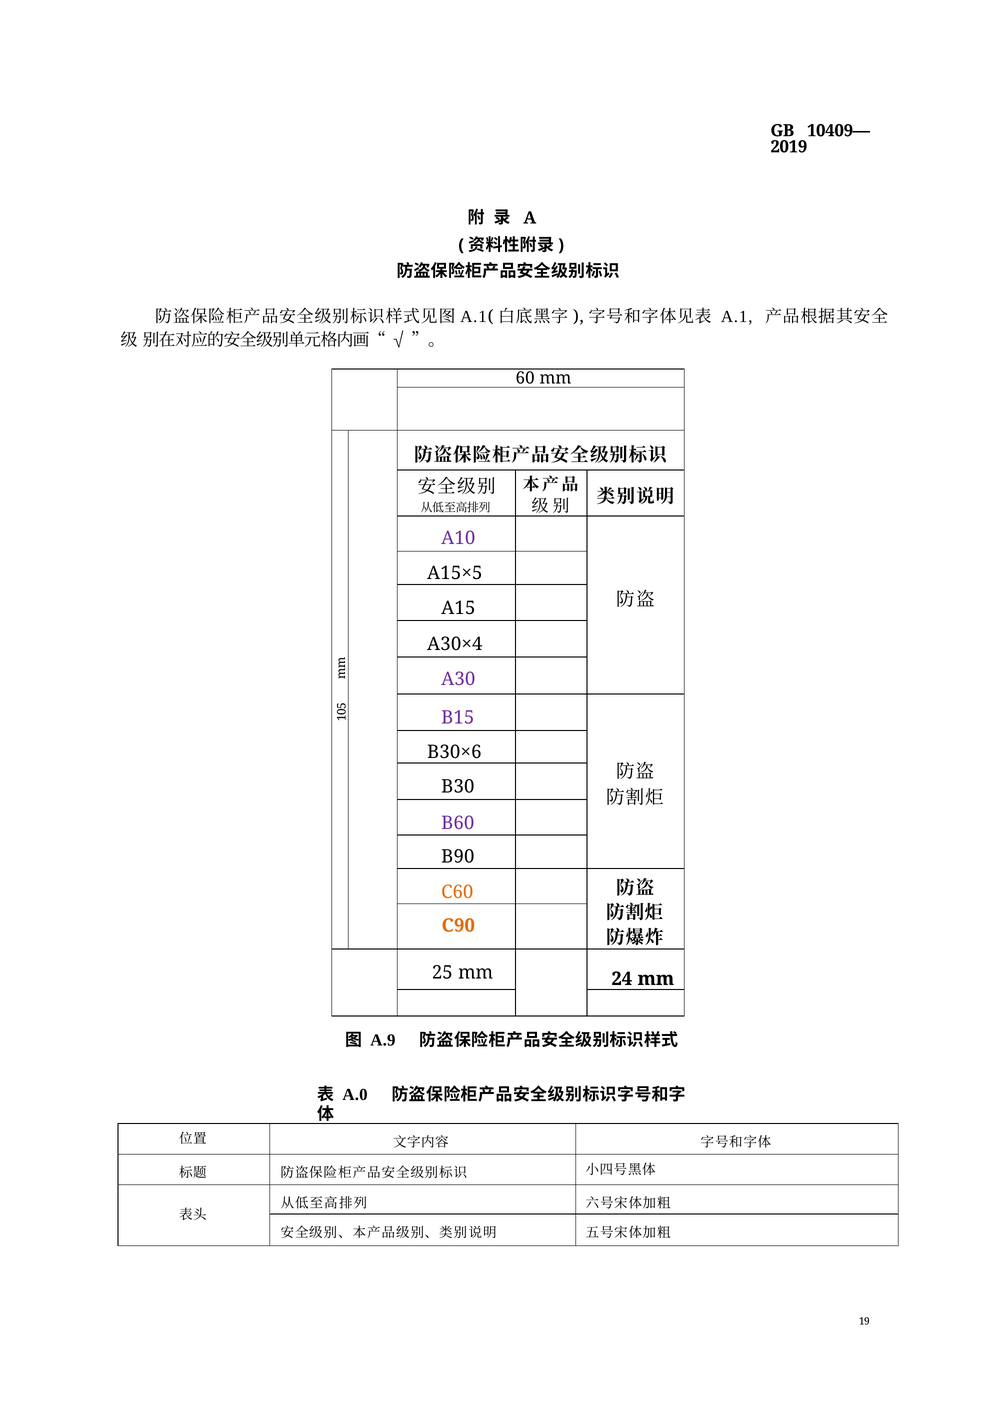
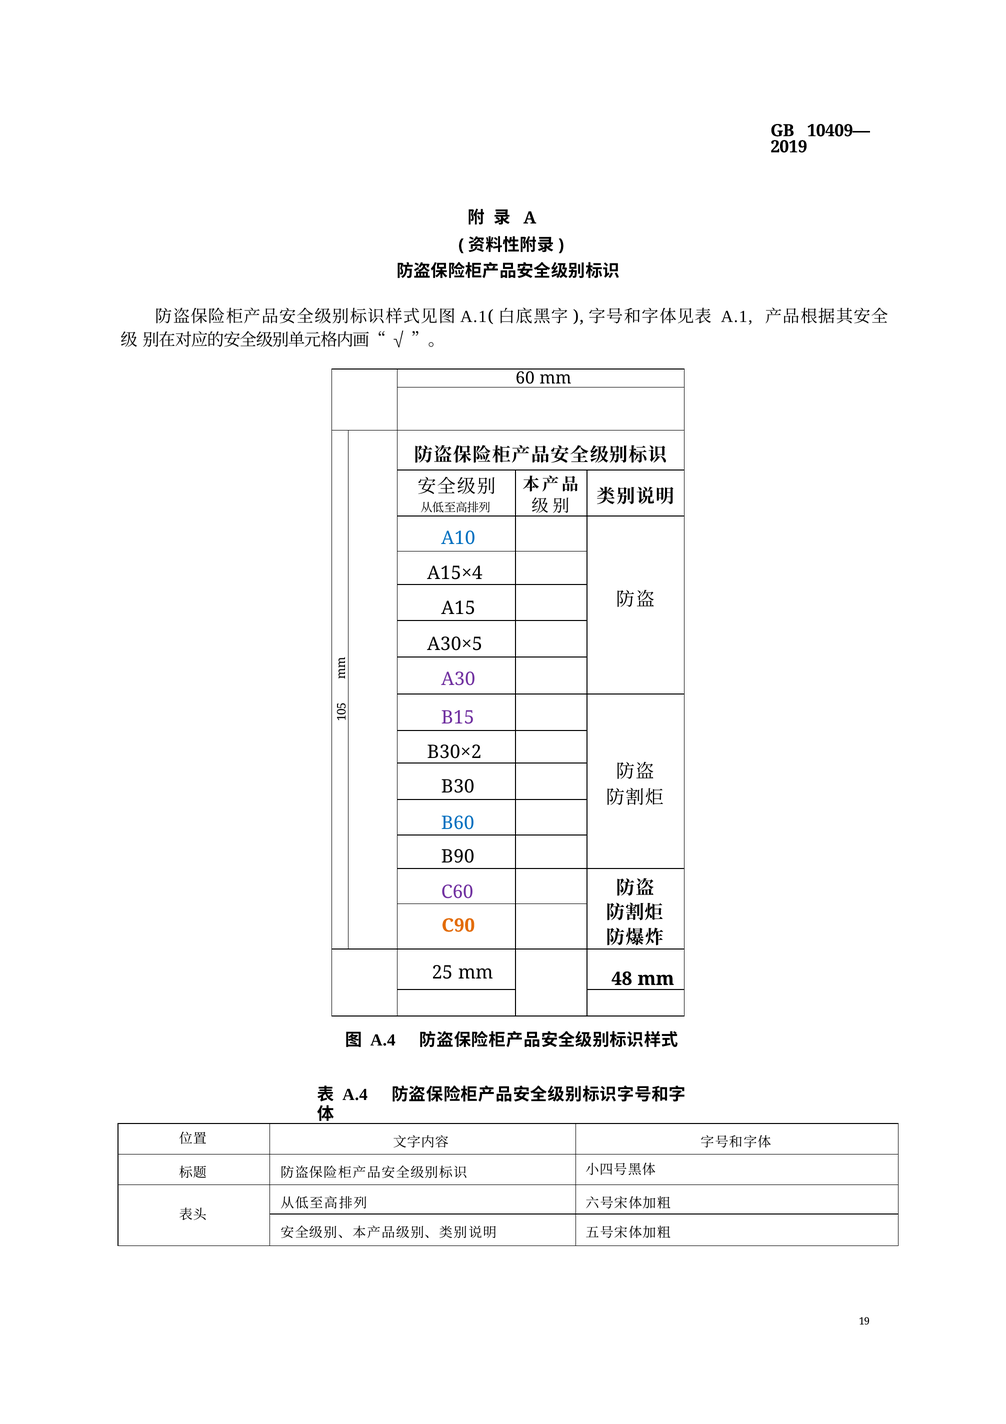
A10 colour: purple -> blue
A15×5: A15×5 -> A15×4
A30×4: A30×4 -> A30×5
B30×6: B30×6 -> B30×2
B60 colour: purple -> blue
C60 colour: orange -> purple
24: 24 -> 48
A.9 at (383, 1040): A.9 -> A.4
A.0 at (355, 1094): A.0 -> A.4
